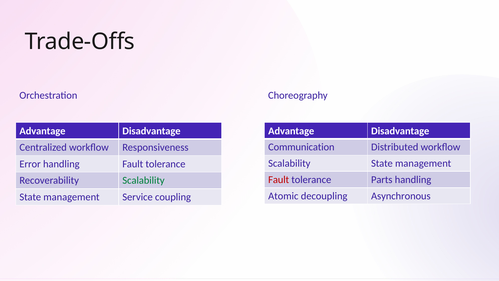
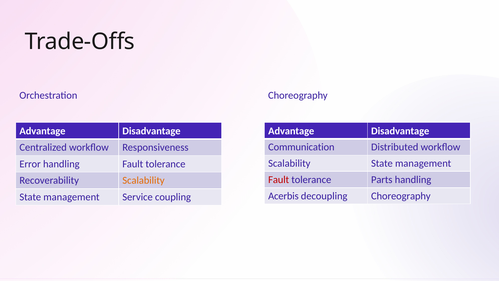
Scalability at (143, 180) colour: green -> orange
Atomic: Atomic -> Acerbis
decoupling Asynchronous: Asynchronous -> Choreography
